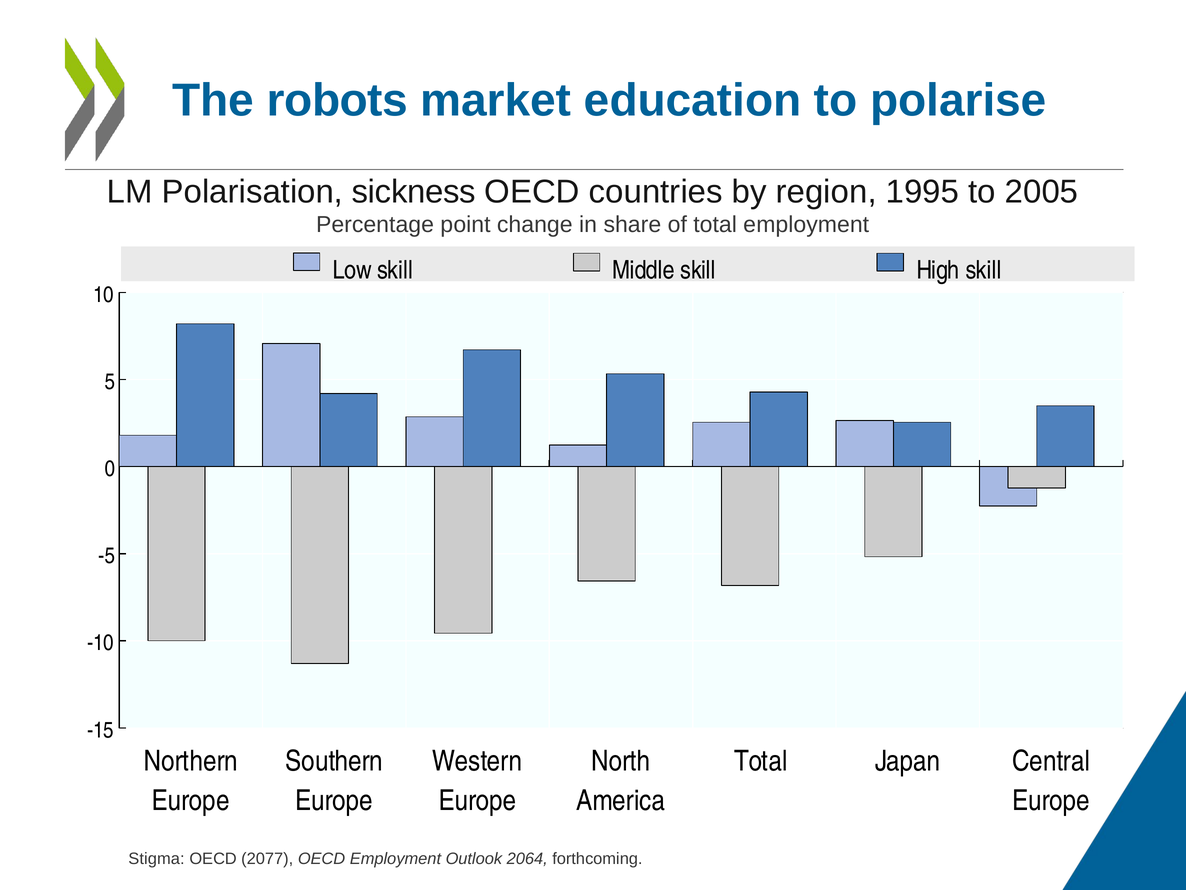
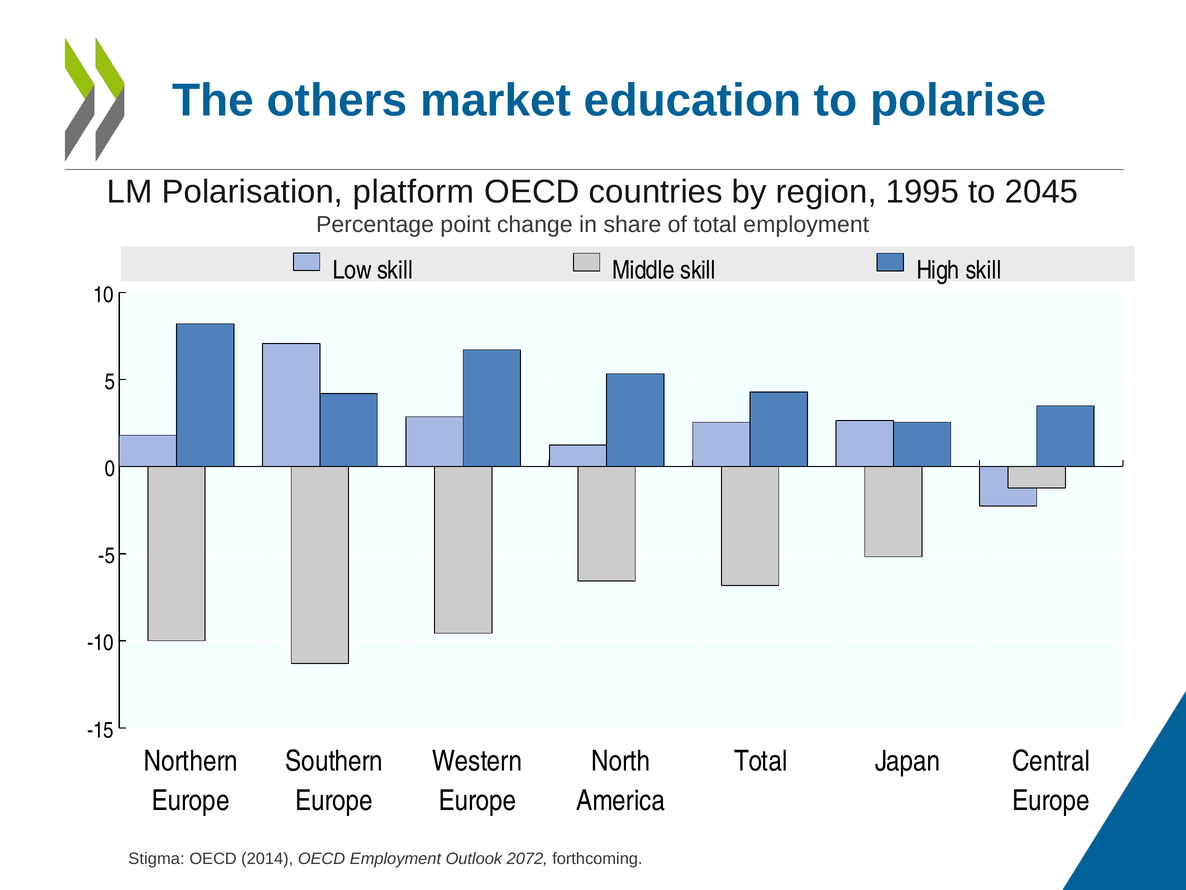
robots: robots -> others
sickness: sickness -> platform
2005: 2005 -> 2045
2077: 2077 -> 2014
2064: 2064 -> 2072
